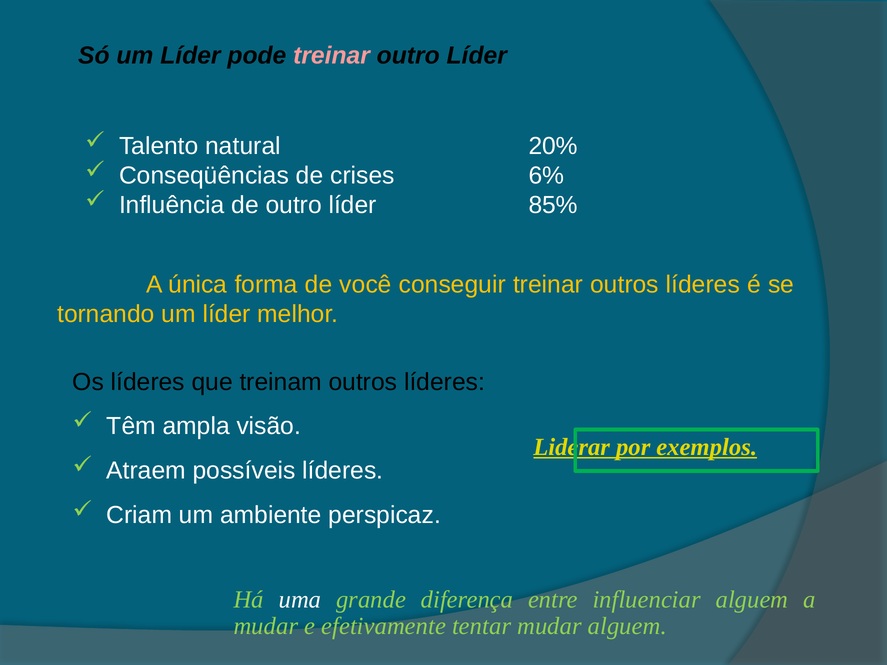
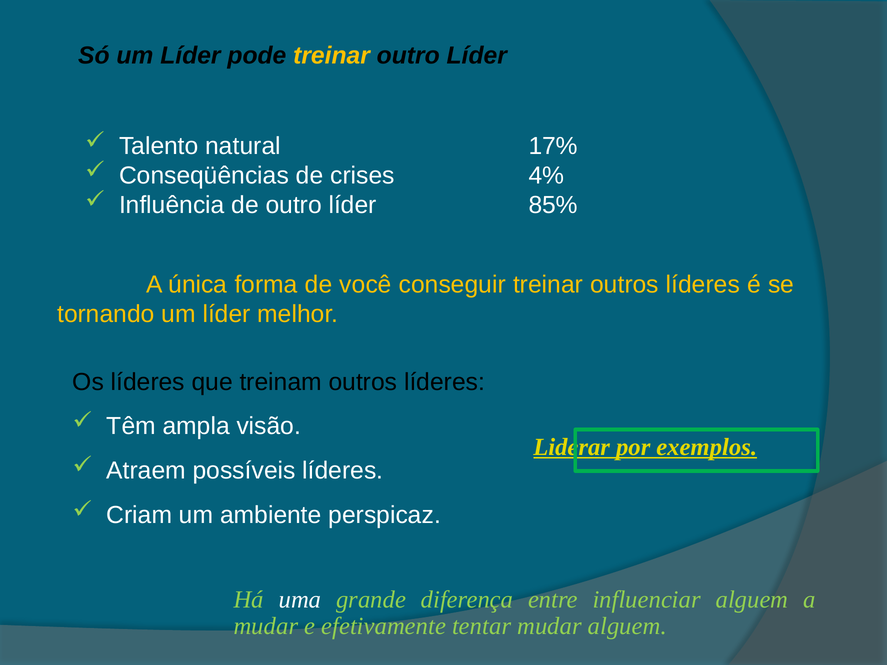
treinar at (332, 56) colour: pink -> yellow
20%: 20% -> 17%
6%: 6% -> 4%
